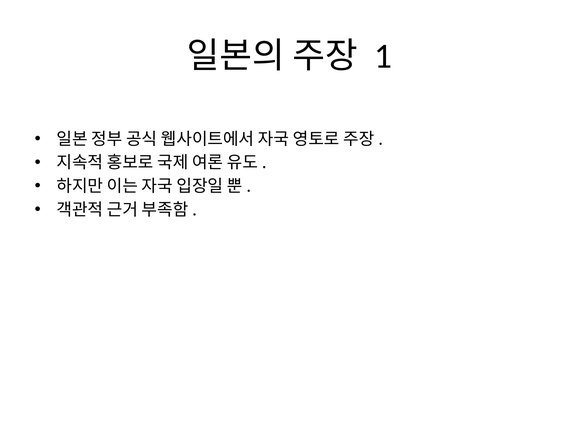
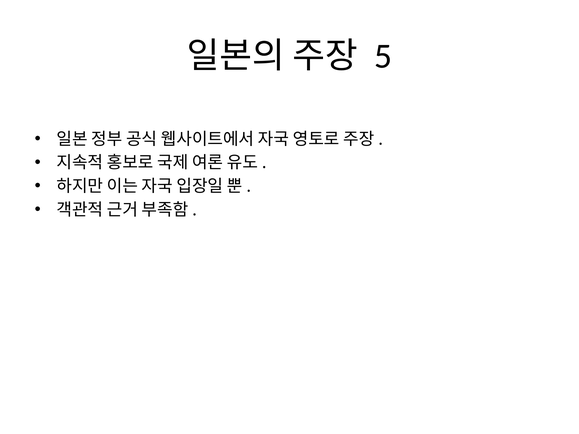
1: 1 -> 5
